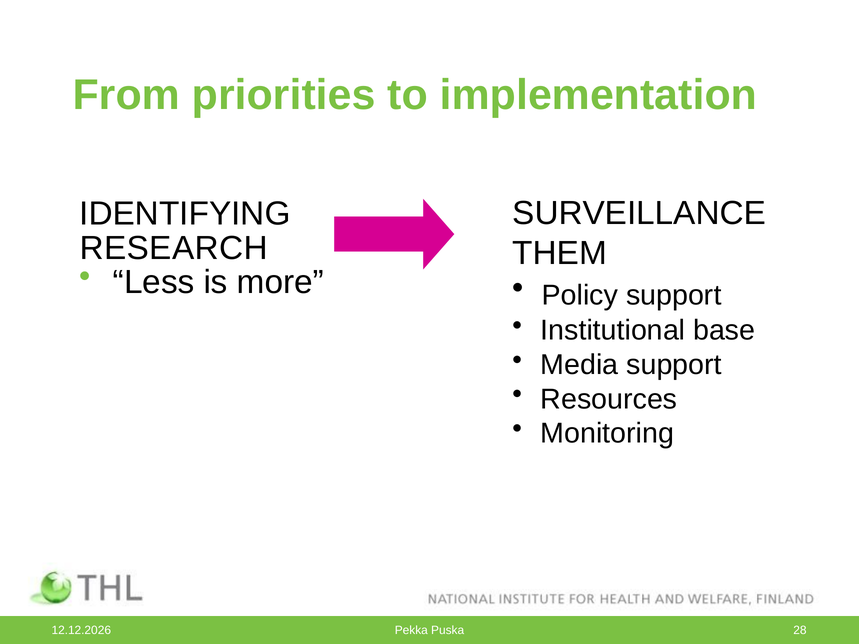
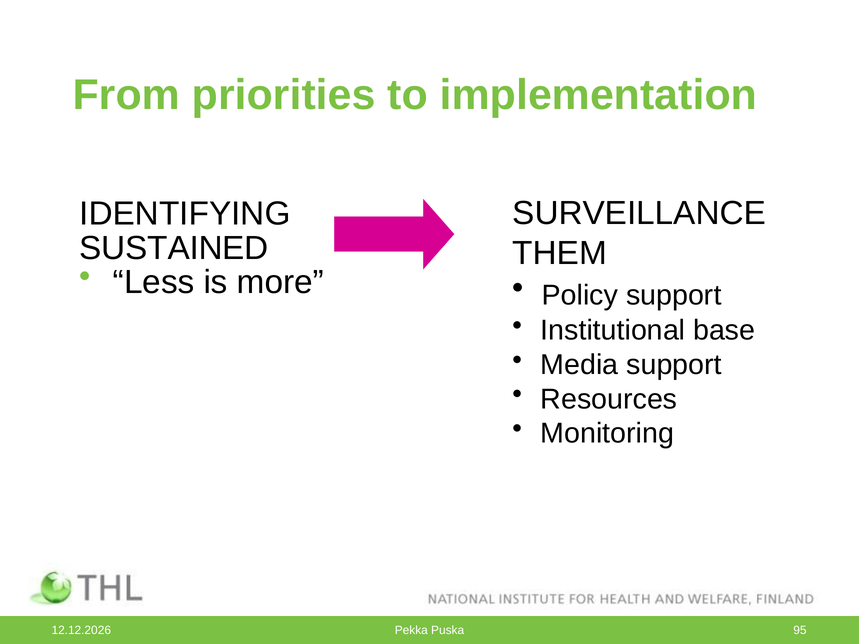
RESEARCH: RESEARCH -> SUSTAINED
28: 28 -> 95
